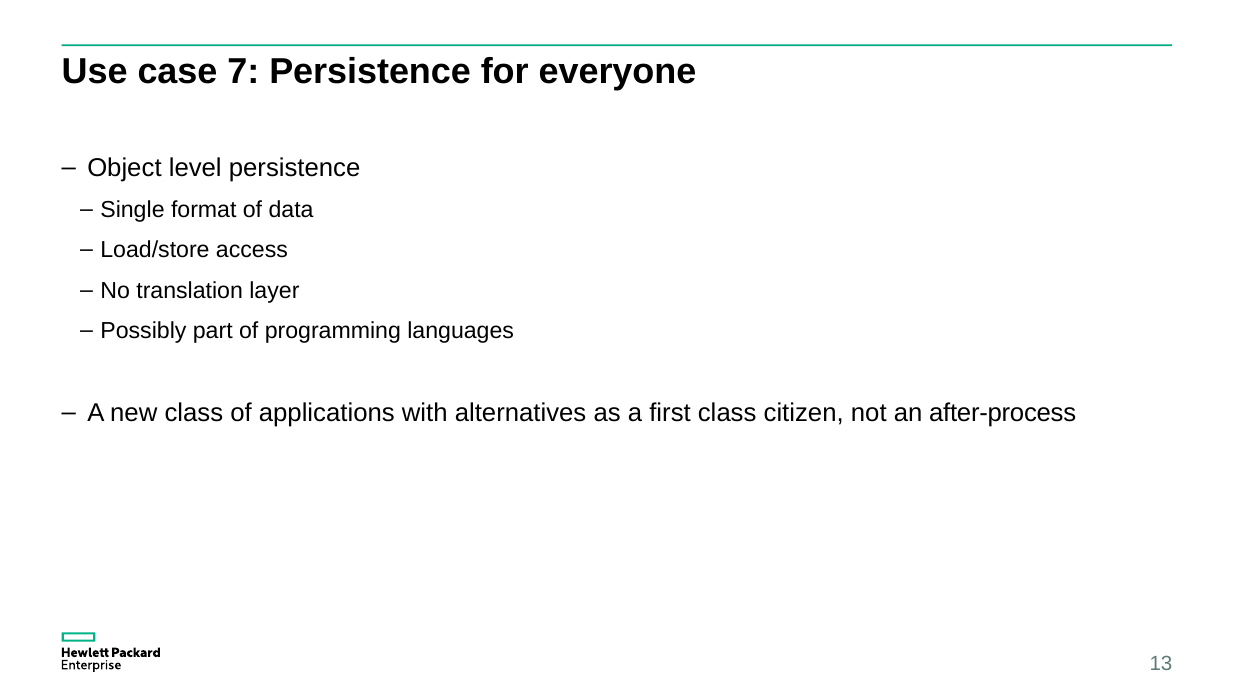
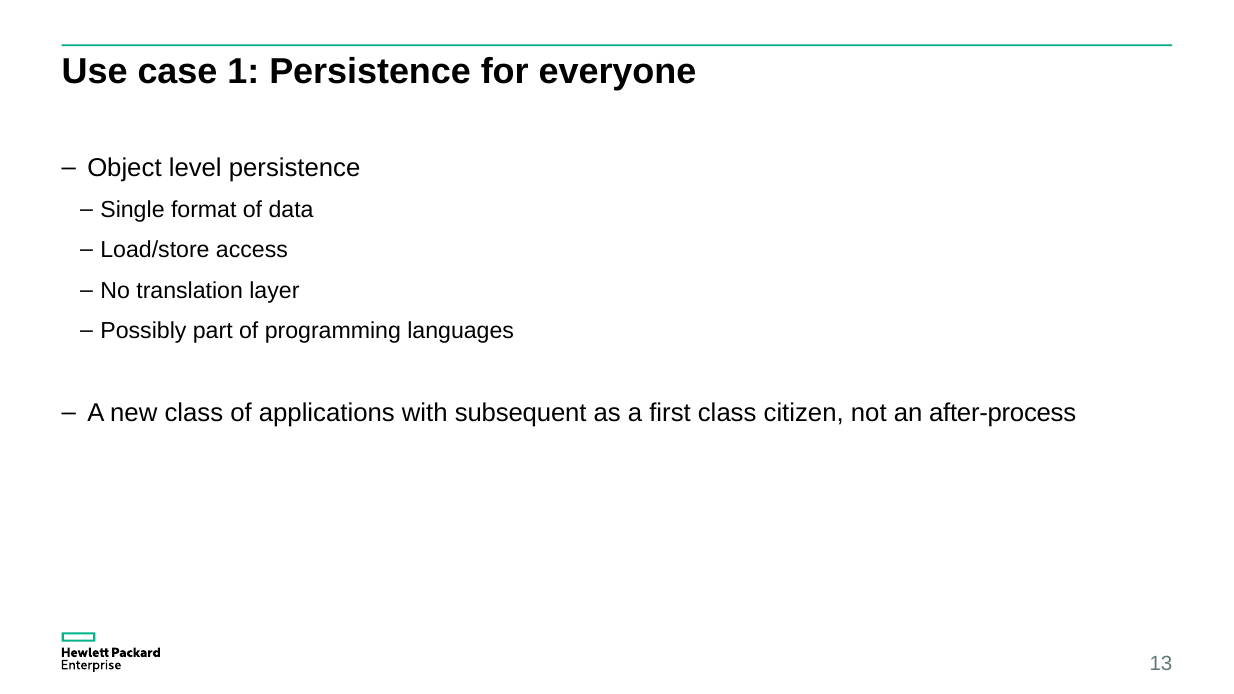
7: 7 -> 1
alternatives: alternatives -> subsequent
